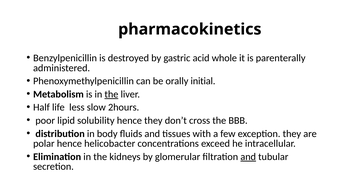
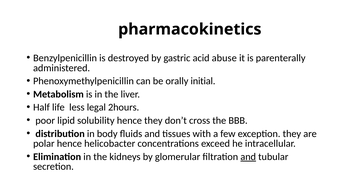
whole: whole -> abuse
the at (111, 94) underline: present -> none
slow: slow -> legal
